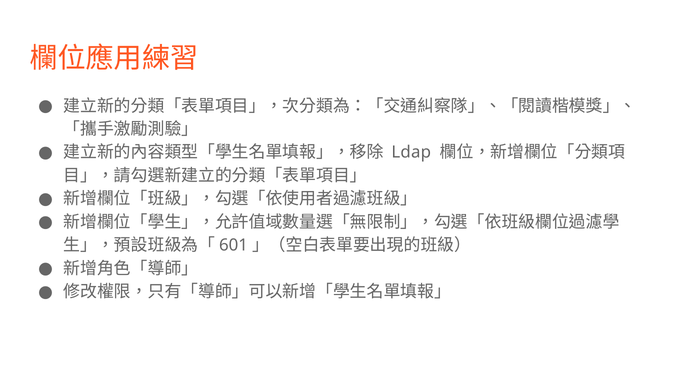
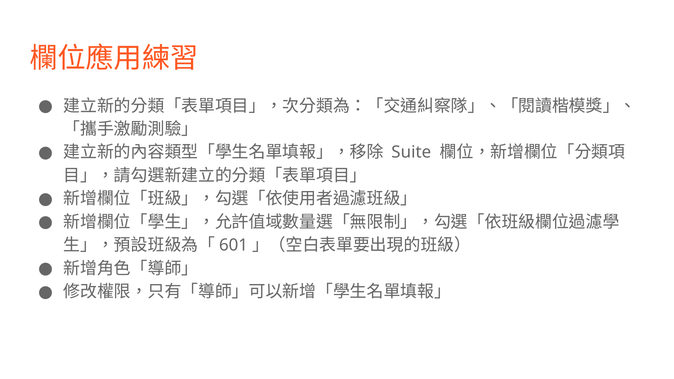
Ldap: Ldap -> Suite
